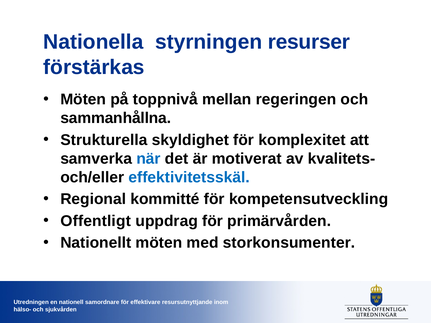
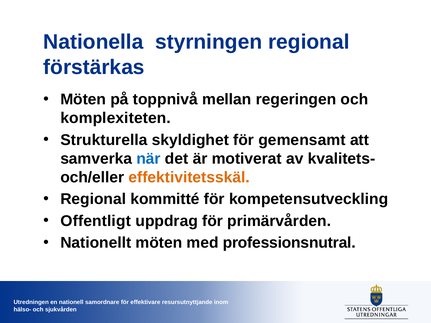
styrningen resurser: resurser -> regional
sammanhållna: sammanhållna -> komplexiteten
komplexitet: komplexitet -> gemensamt
effektivitetsskäl colour: blue -> orange
storkonsumenter: storkonsumenter -> professionsnutral
